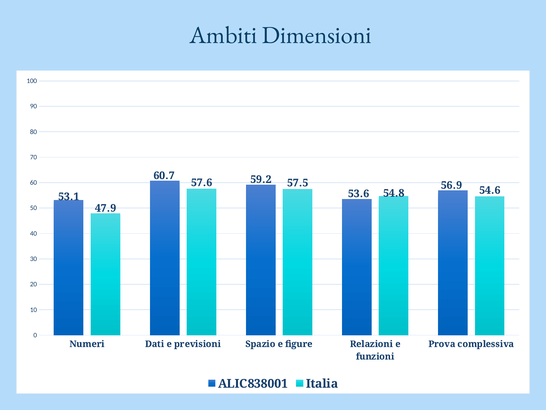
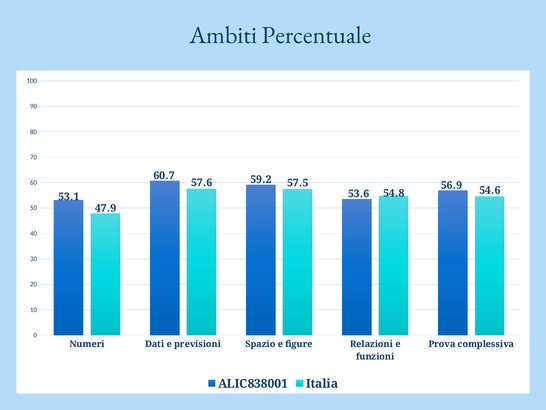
Dimensioni: Dimensioni -> Percentuale
